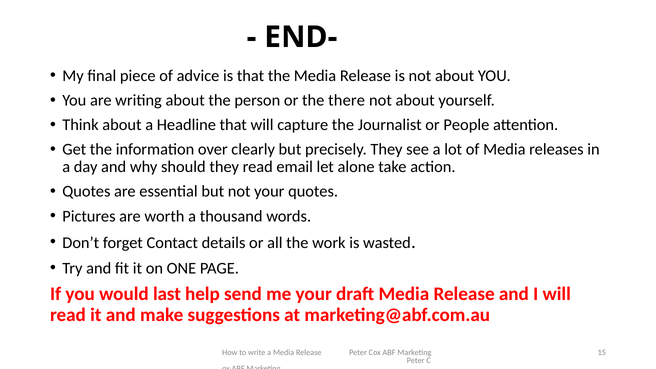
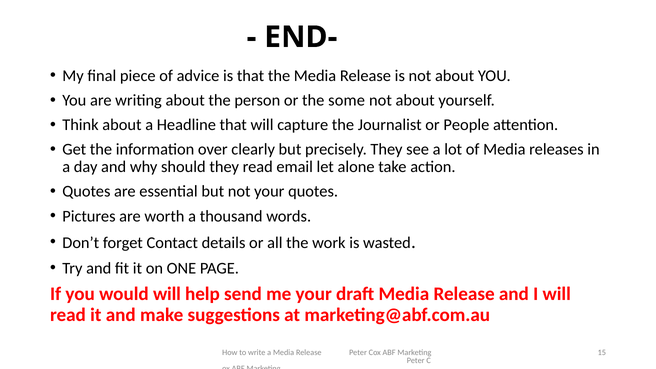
there: there -> some
would last: last -> will
